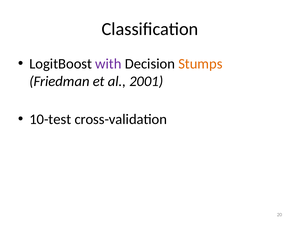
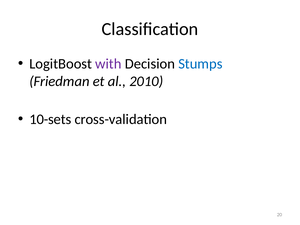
Stumps colour: orange -> blue
2001: 2001 -> 2010
10-test: 10-test -> 10-sets
